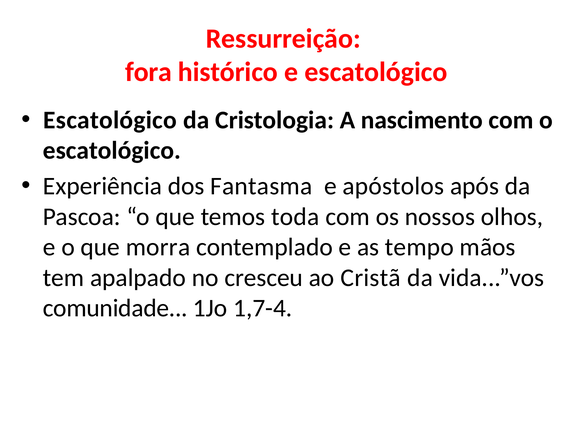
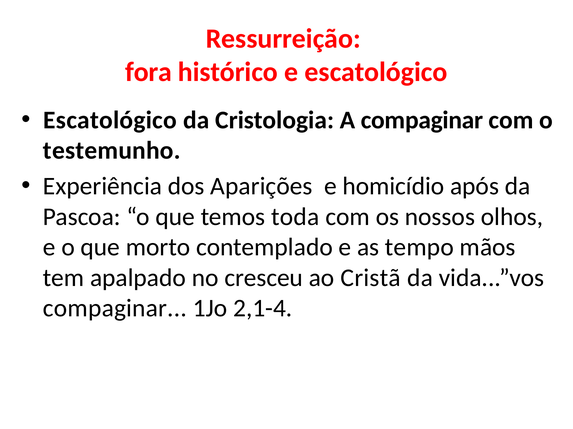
A nascimento: nascimento -> compaginar
escatológico at (112, 151): escatológico -> testemunho
Fantasma: Fantasma -> Aparições
apóstolos: apóstolos -> homicídio
morra: morra -> morto
comunidade at (115, 309): comunidade -> compaginar
1,7-4: 1,7-4 -> 2,1-4
